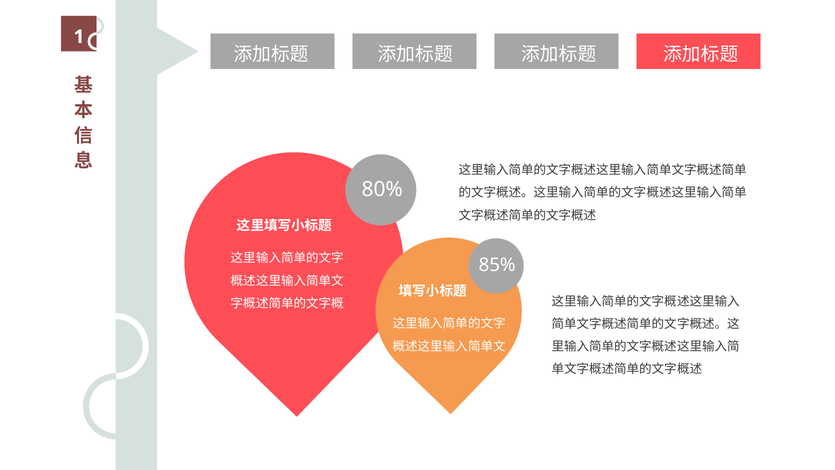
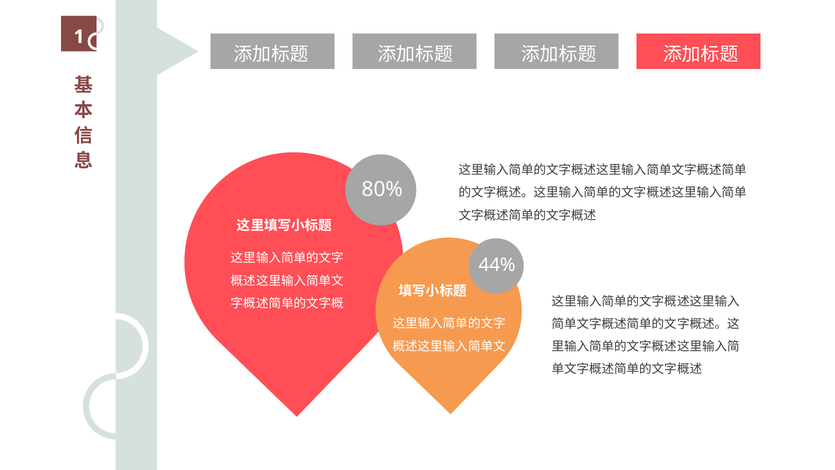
85%: 85% -> 44%
